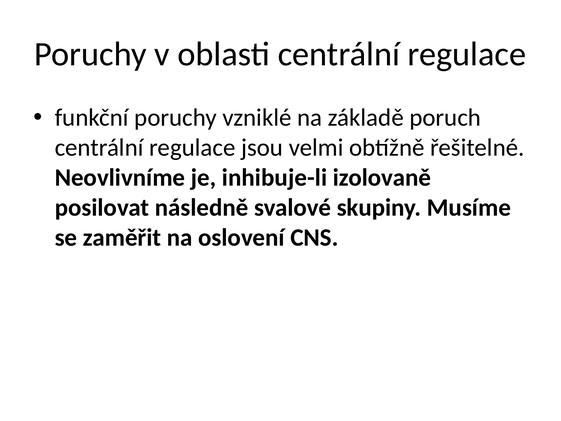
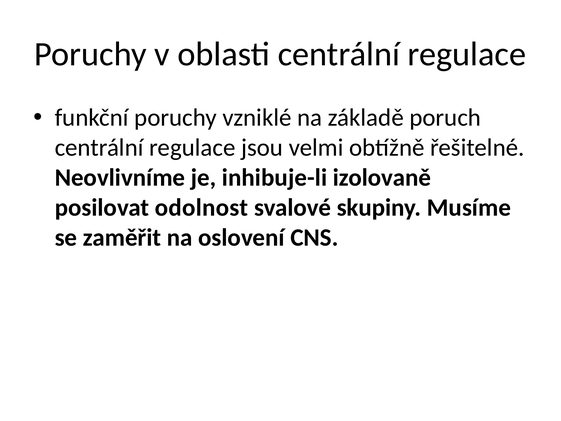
následně: následně -> odolnost
